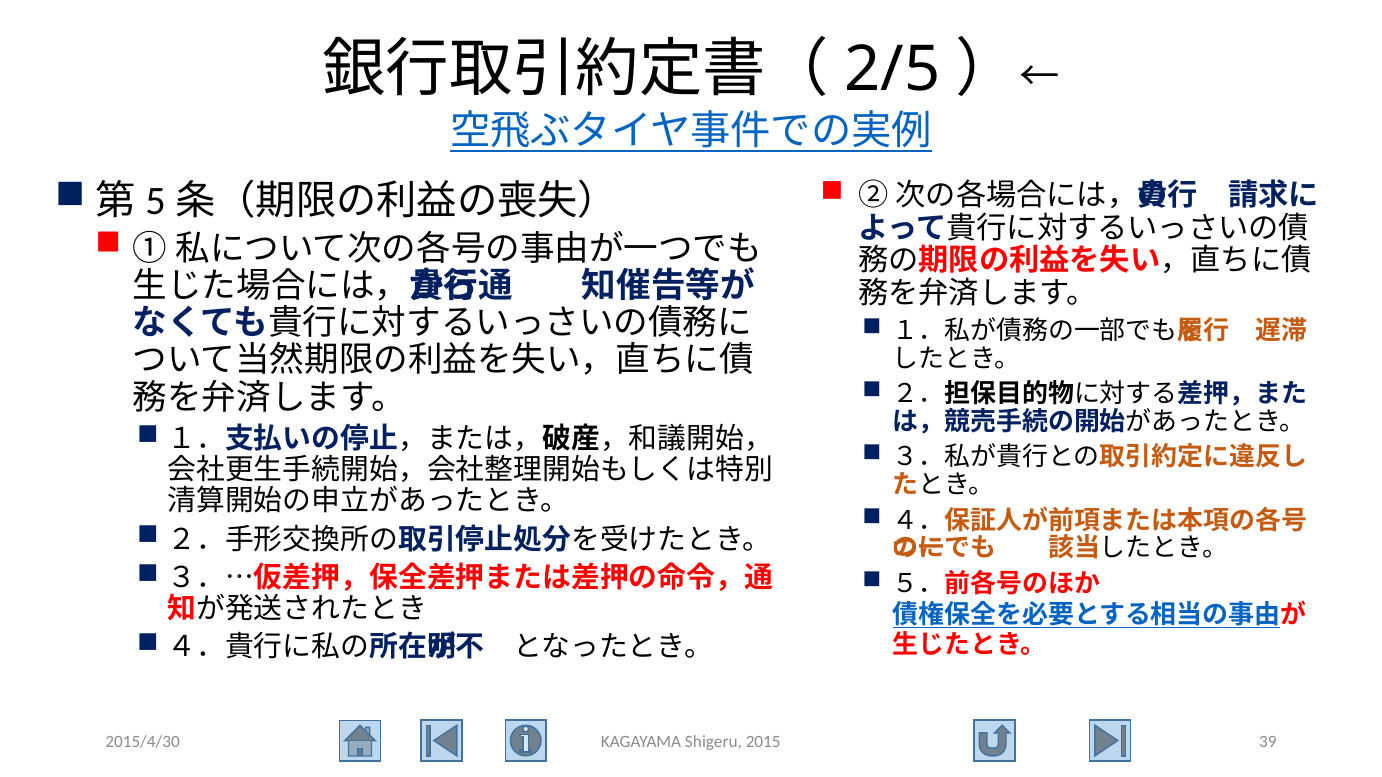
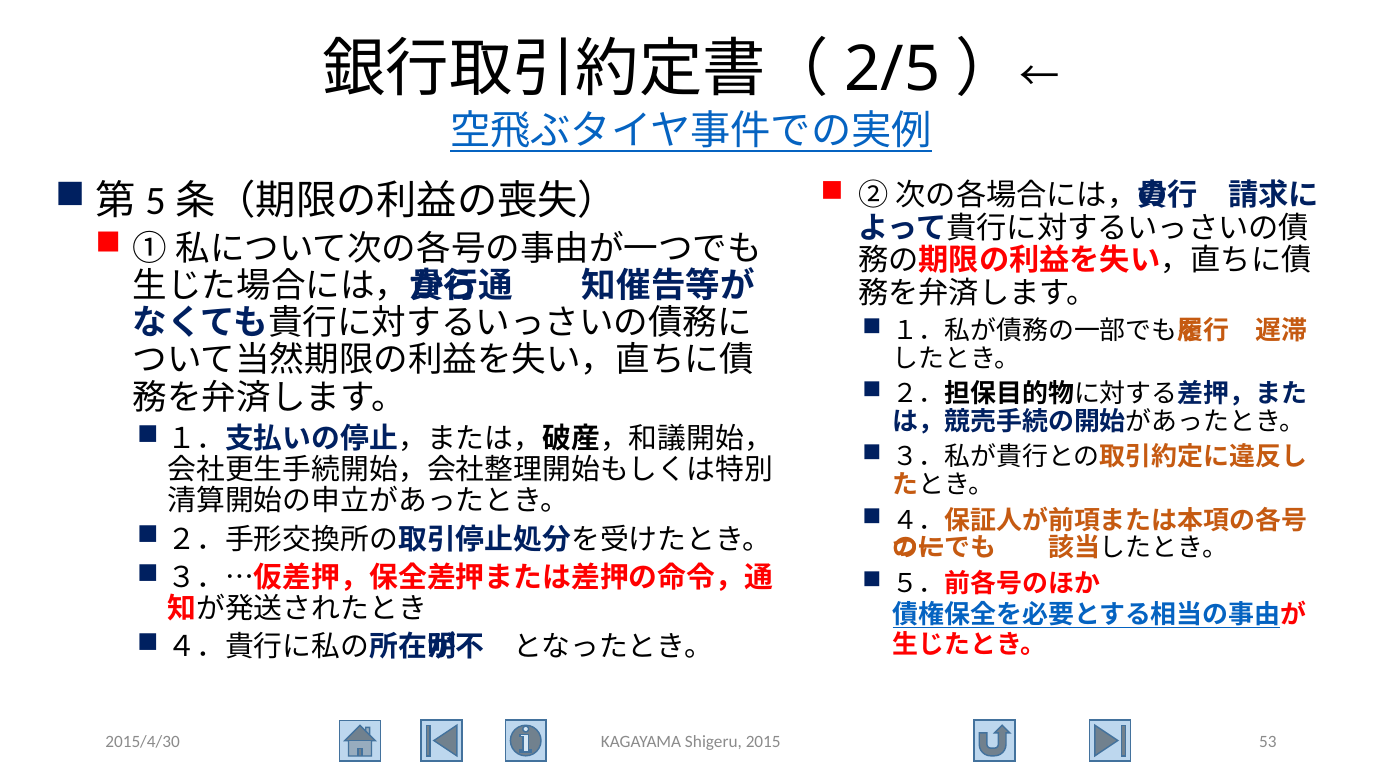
39: 39 -> 53
